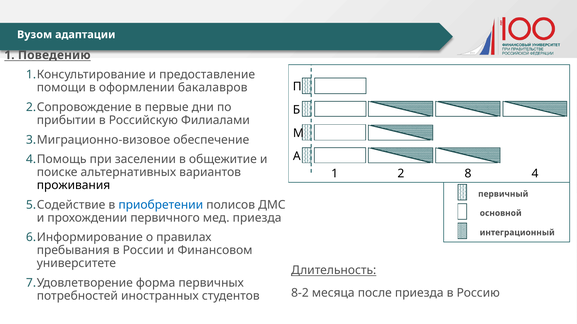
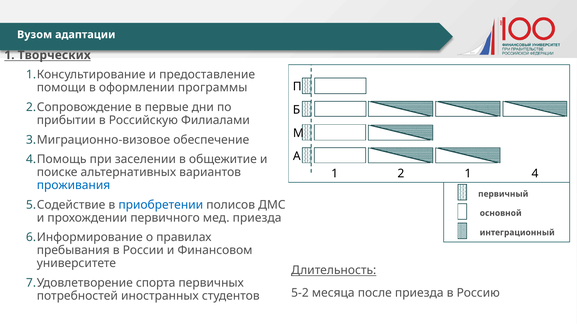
Поведению: Поведению -> Творческих
бакалавров: бакалавров -> программы
2 8: 8 -> 1
проживания colour: black -> blue
форма: форма -> спорта
8-2: 8-2 -> 5-2
